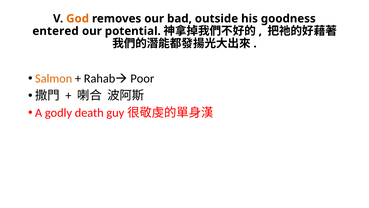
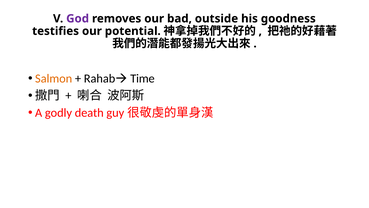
God colour: orange -> purple
entered: entered -> testifies
Poor: Poor -> Time
